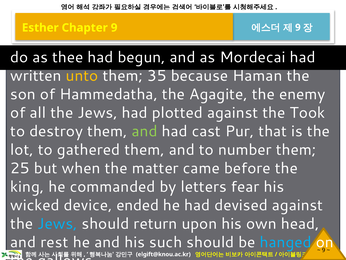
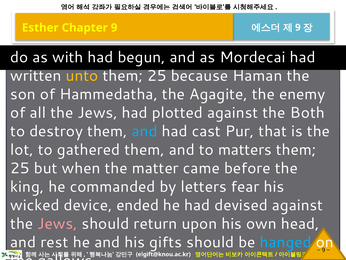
thee: thee -> with
35 at (157, 76): 35 -> 25
Took: Took -> Both
and at (145, 131) colour: light green -> light blue
number: number -> matters
Jews at (57, 223) colour: light blue -> pink
such: such -> gifts
